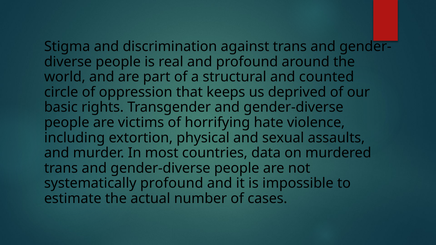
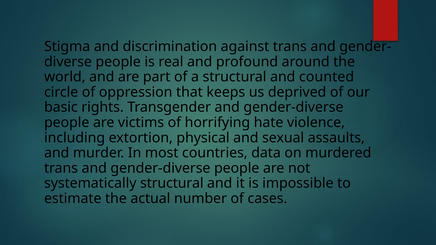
systematically profound: profound -> structural
